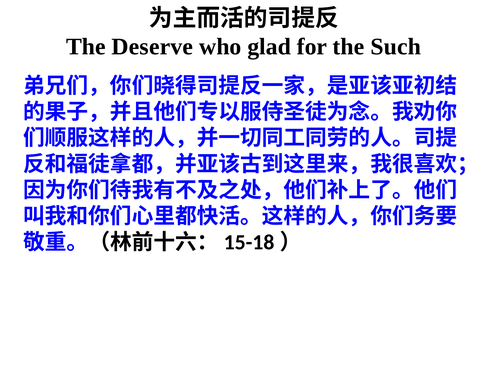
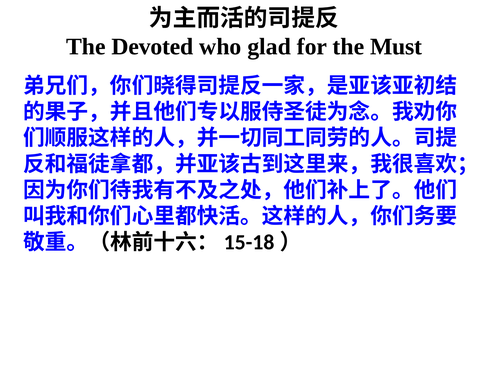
Deserve: Deserve -> Devoted
Such: Such -> Must
